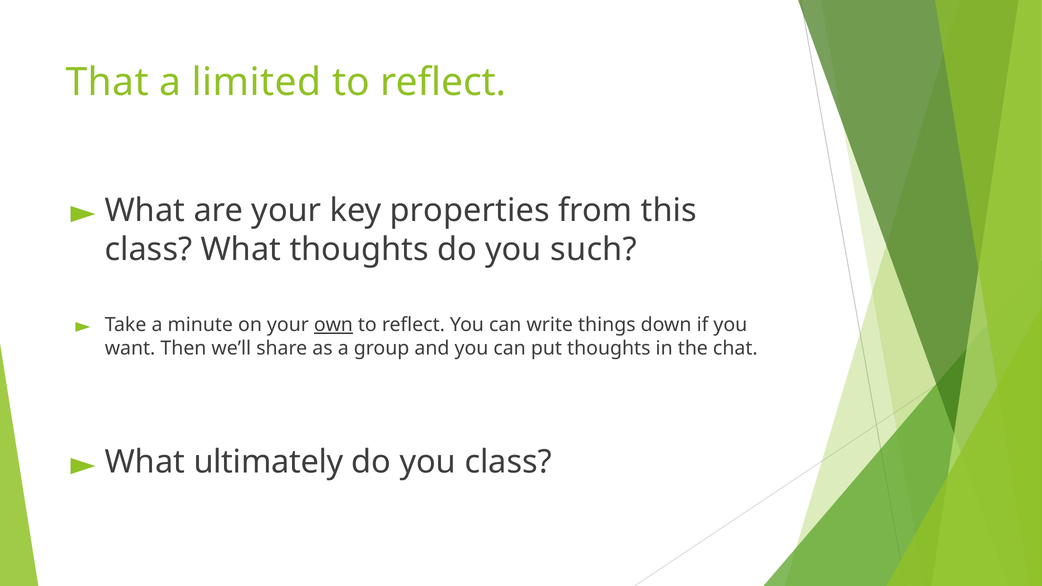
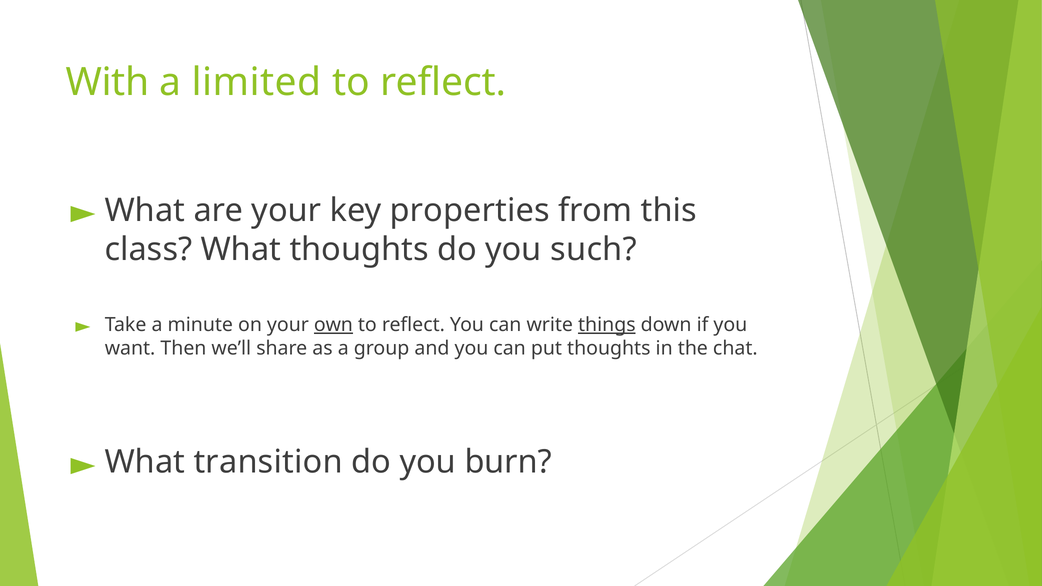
That: That -> With
things underline: none -> present
ultimately: ultimately -> transition
you class: class -> burn
